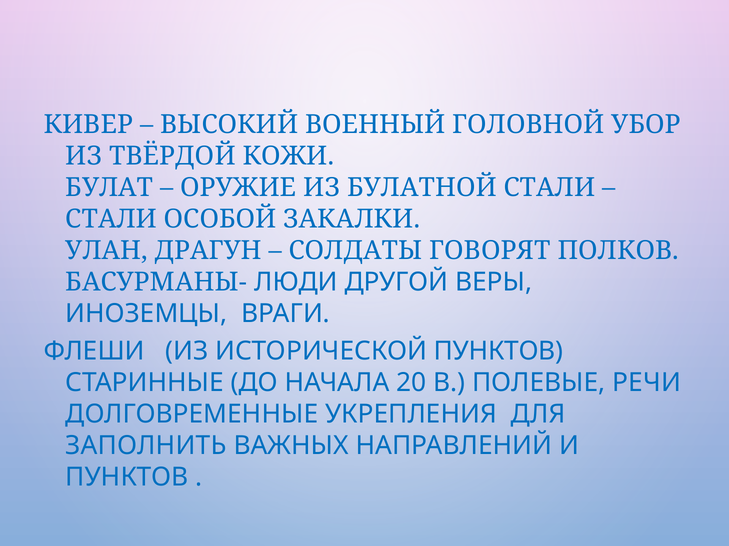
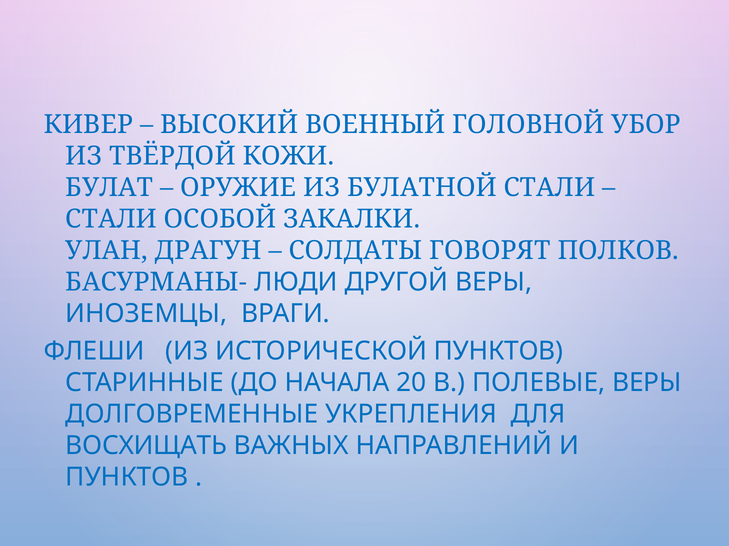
ПОЛЕВЫЕ РЕЧИ: РЕЧИ -> ВЕРЫ
ЗАПОЛНИТЬ: ЗАПОЛНИТЬ -> ВОСХИЩАТЬ
